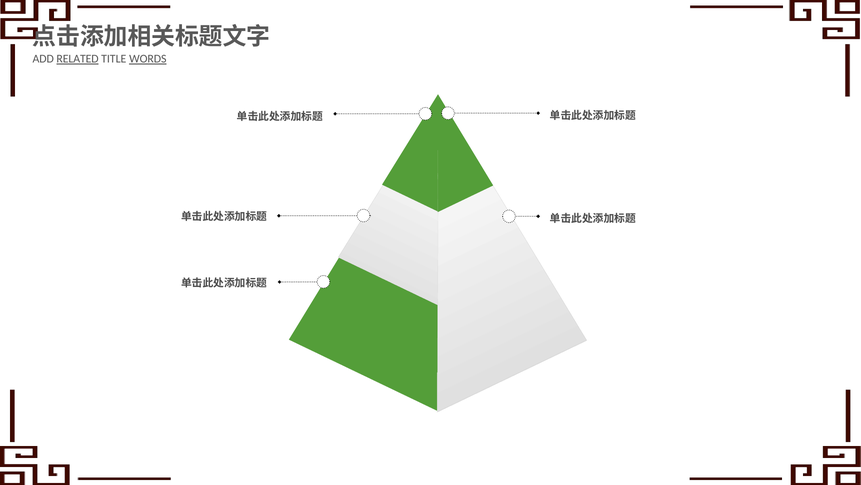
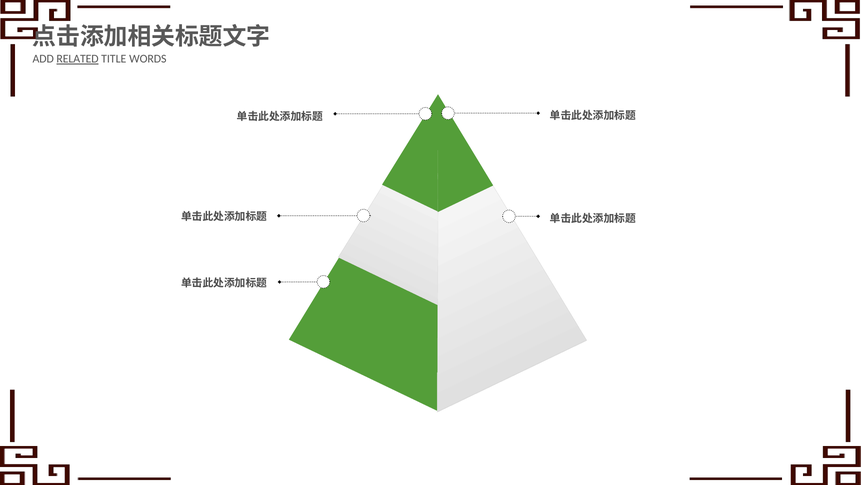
WORDS underline: present -> none
